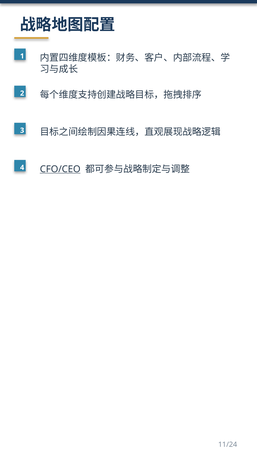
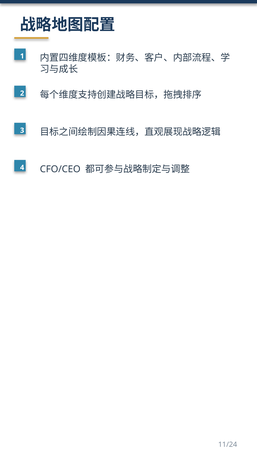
CFO/CEO underline: present -> none
